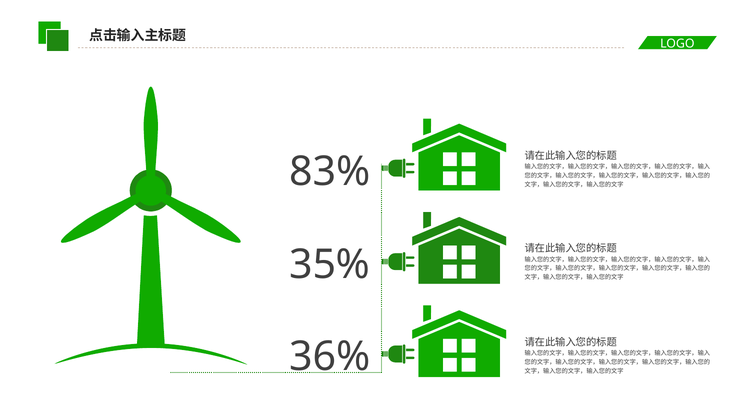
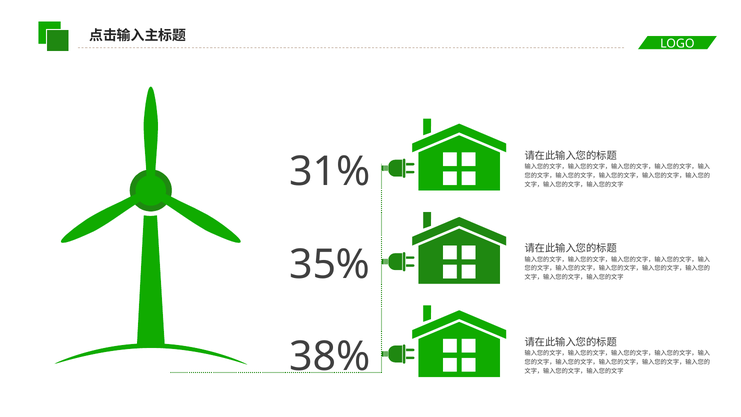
83%: 83% -> 31%
36%: 36% -> 38%
